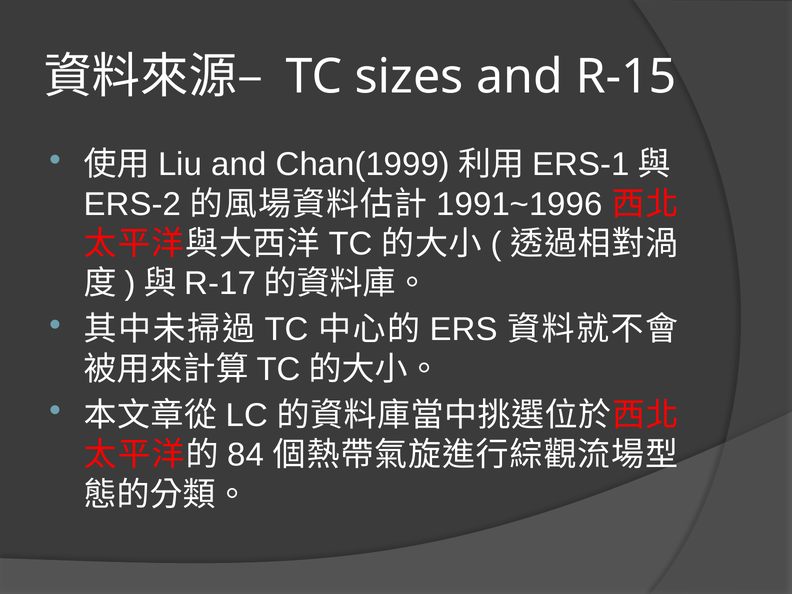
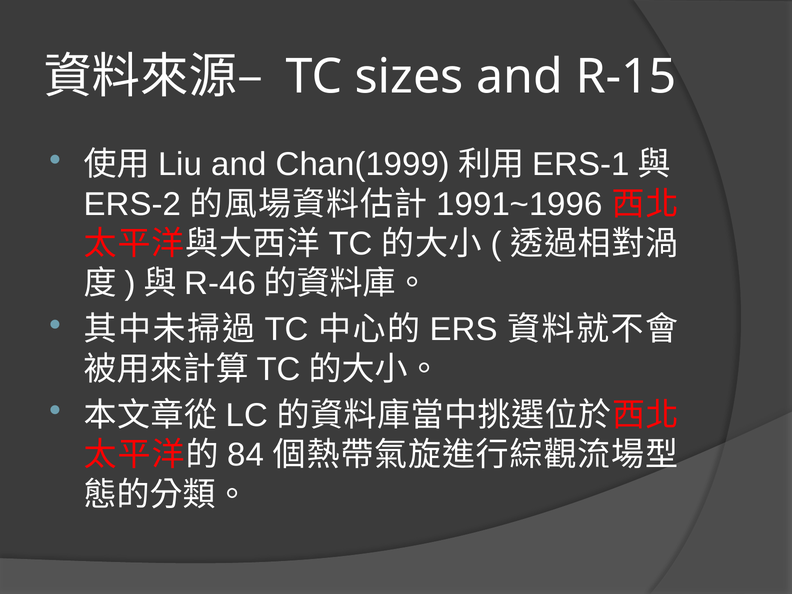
R-17: R-17 -> R-46
